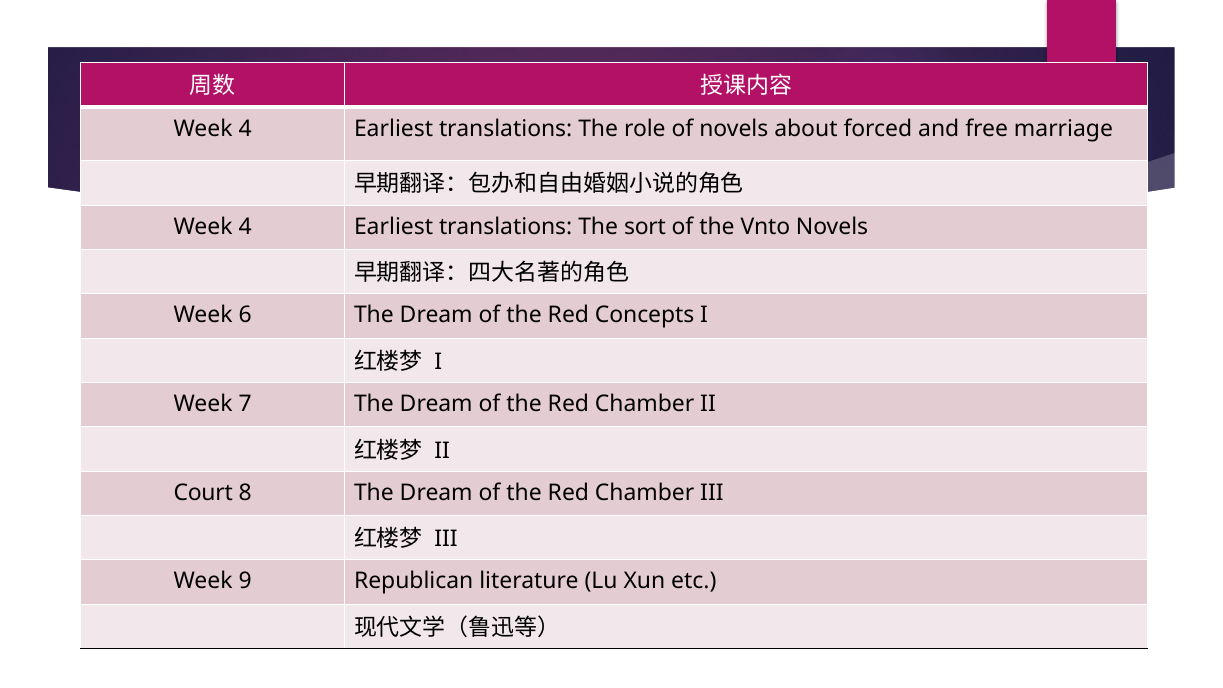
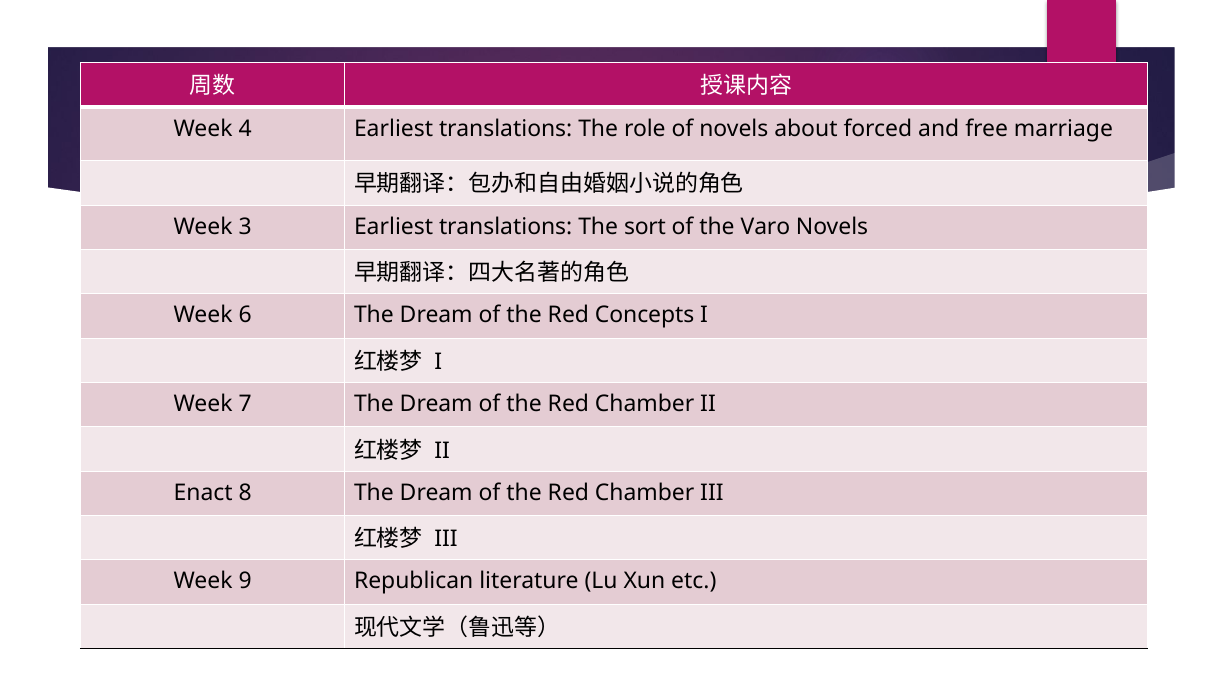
4 at (245, 227): 4 -> 3
Vnto: Vnto -> Varo
Court: Court -> Enact
